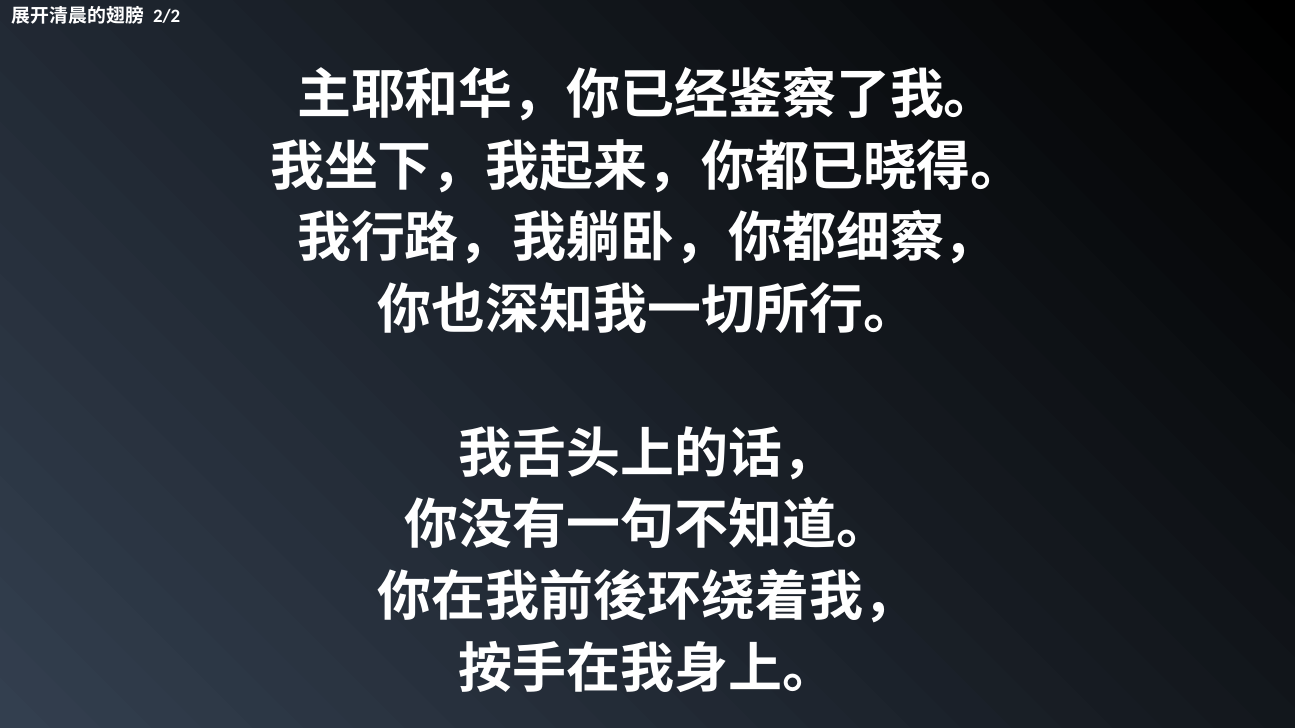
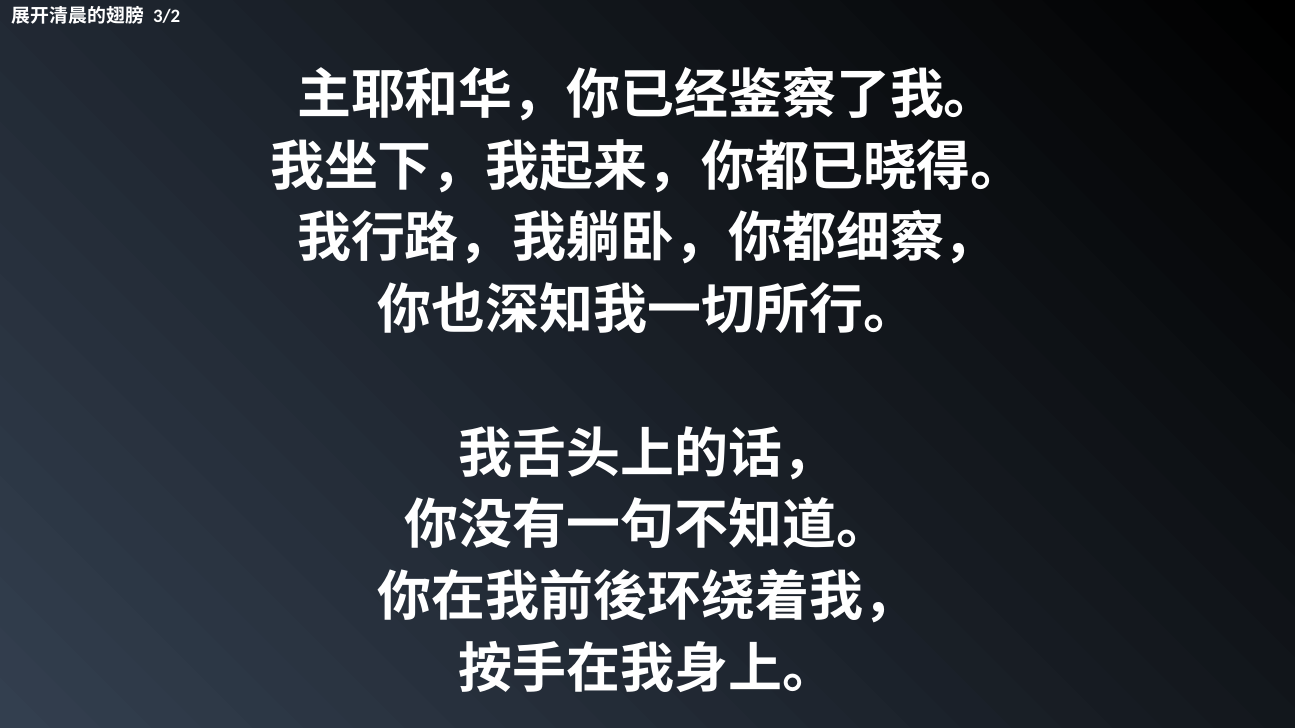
2/2: 2/2 -> 3/2
